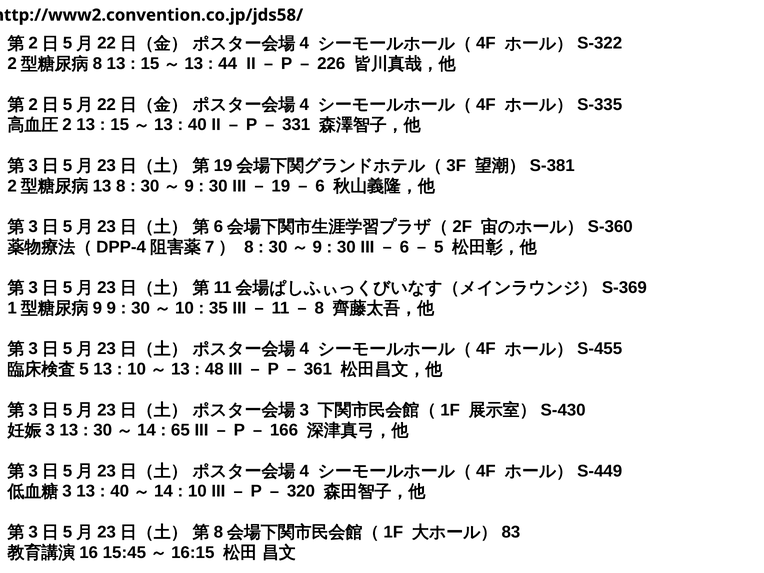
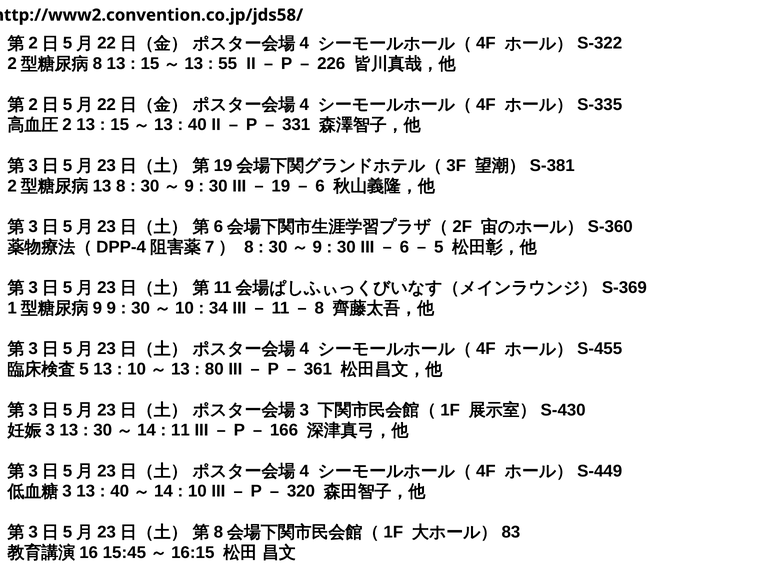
44: 44 -> 55
35: 35 -> 34
48: 48 -> 80
65: 65 -> 11
